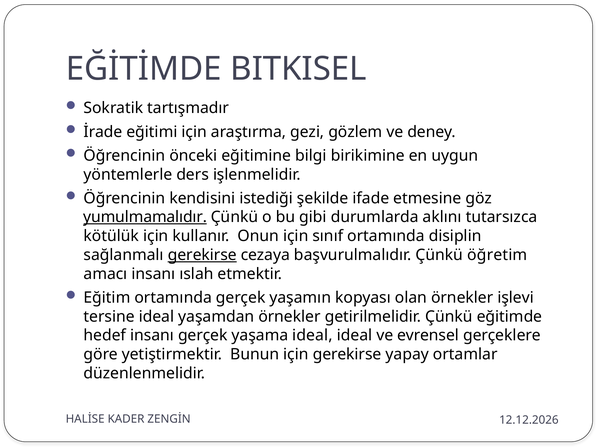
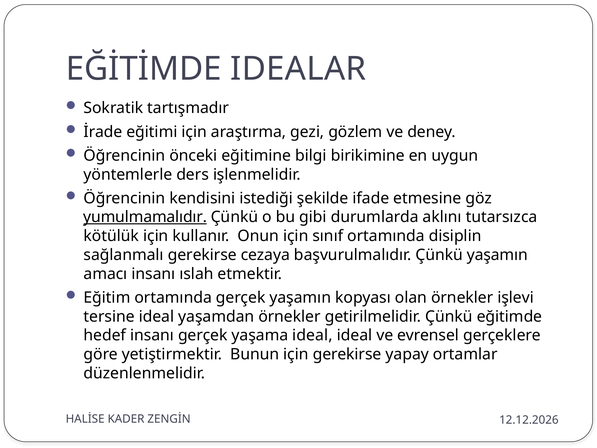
BITKISEL: BITKISEL -> IDEALAR
gerekirse at (202, 255) underline: present -> none
Çünkü öğretim: öğretim -> yaşamın
